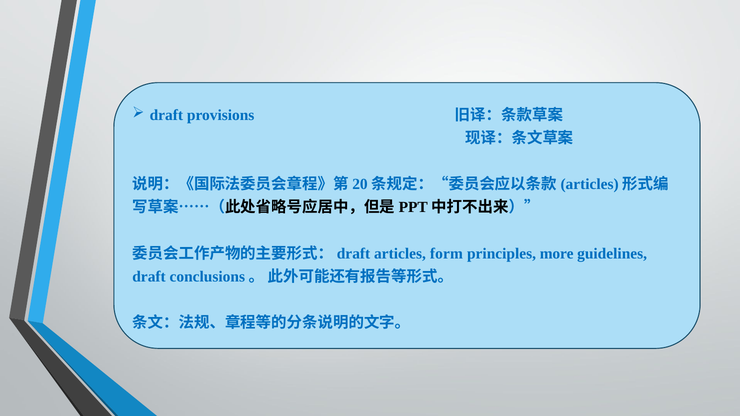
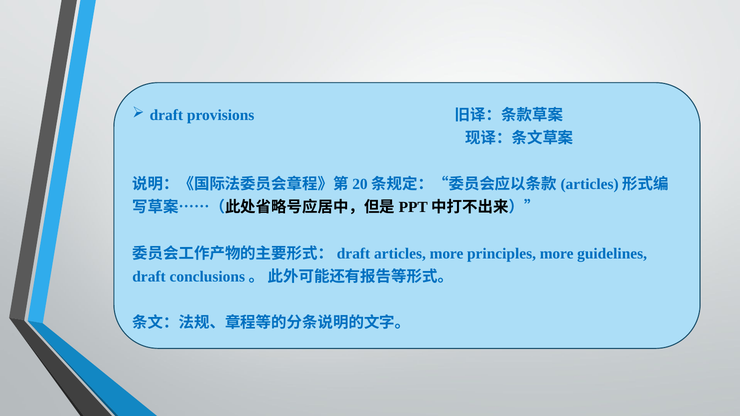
articles form: form -> more
